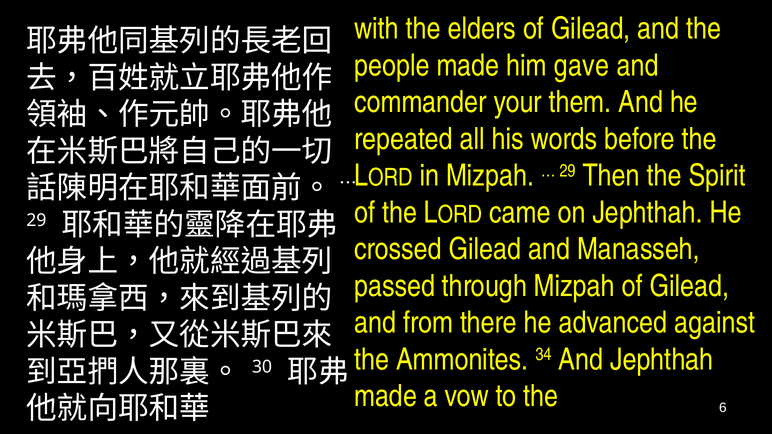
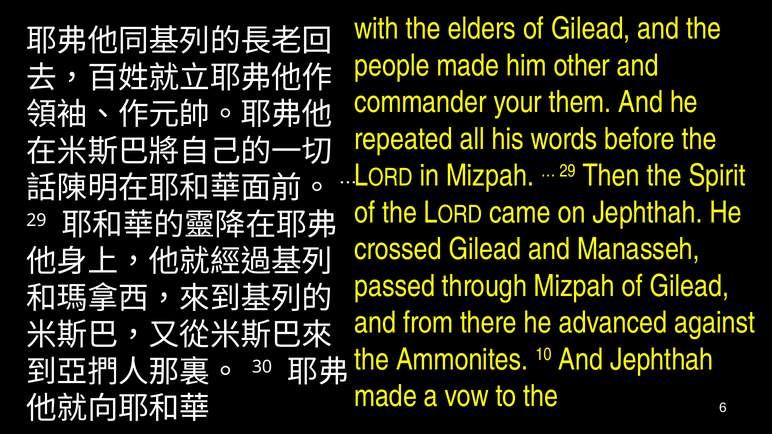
gave: gave -> other
34: 34 -> 10
